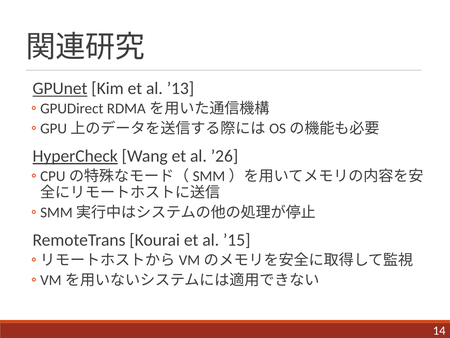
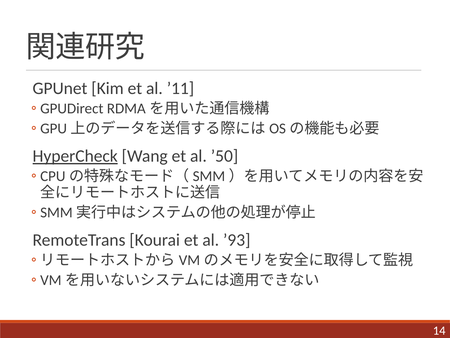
GPUnet underline: present -> none
’13: ’13 -> ’11
’26: ’26 -> ’50
’15: ’15 -> ’93
